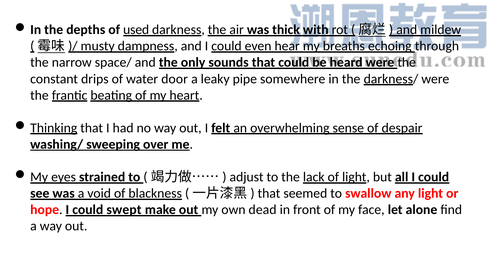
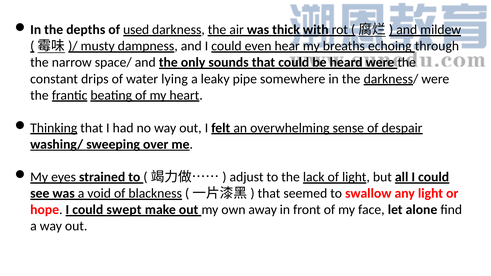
door: door -> lying
dead: dead -> away
